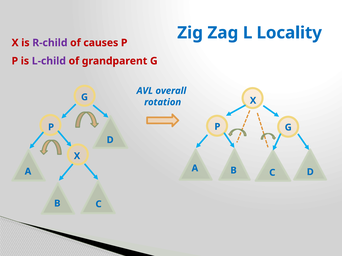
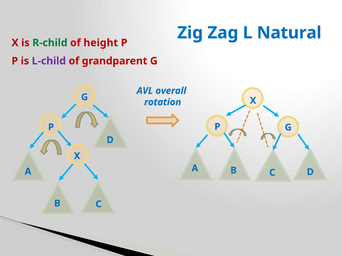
Locality: Locality -> Natural
R-child colour: purple -> green
causes: causes -> height
